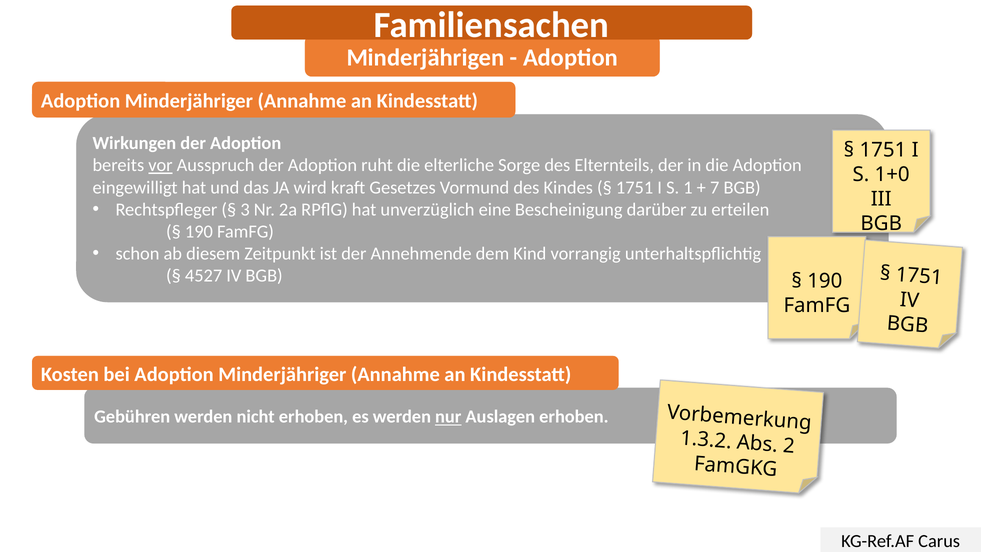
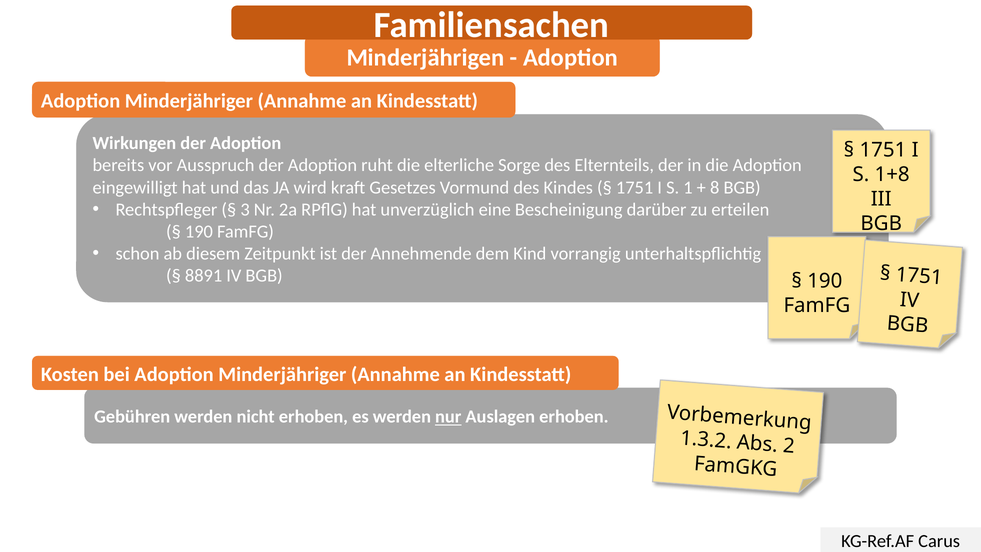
vor underline: present -> none
1+0: 1+0 -> 1+8
7: 7 -> 8
4527: 4527 -> 8891
